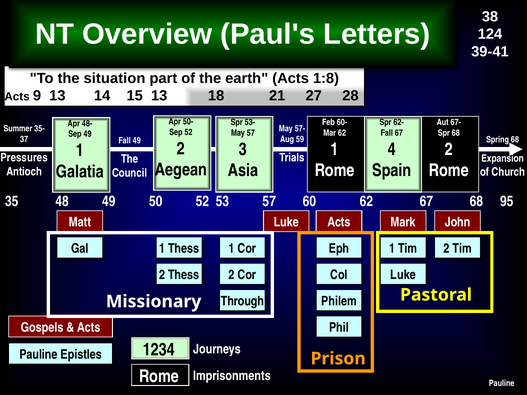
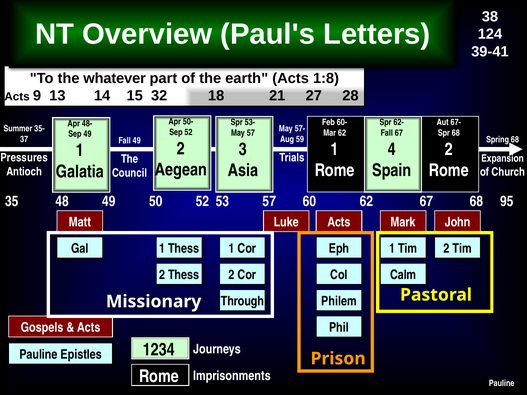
situation: situation -> whatever
15 13: 13 -> 32
Luke at (403, 275): Luke -> Calm
